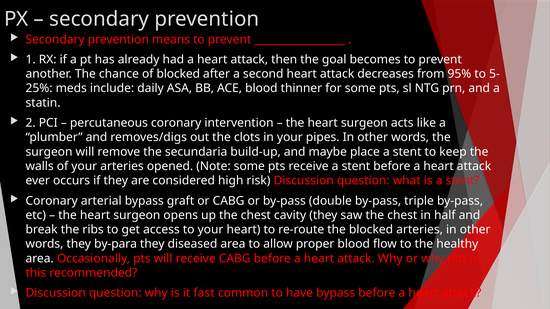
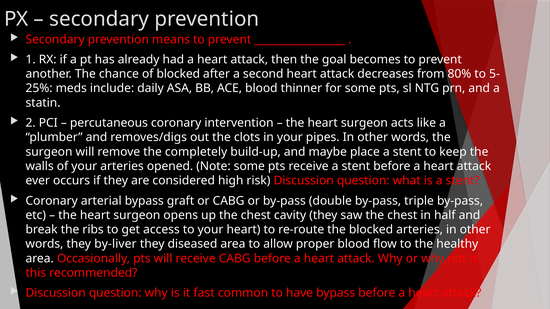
95%: 95% -> 80%
secundaria: secundaria -> completely
by-para: by-para -> by-liver
